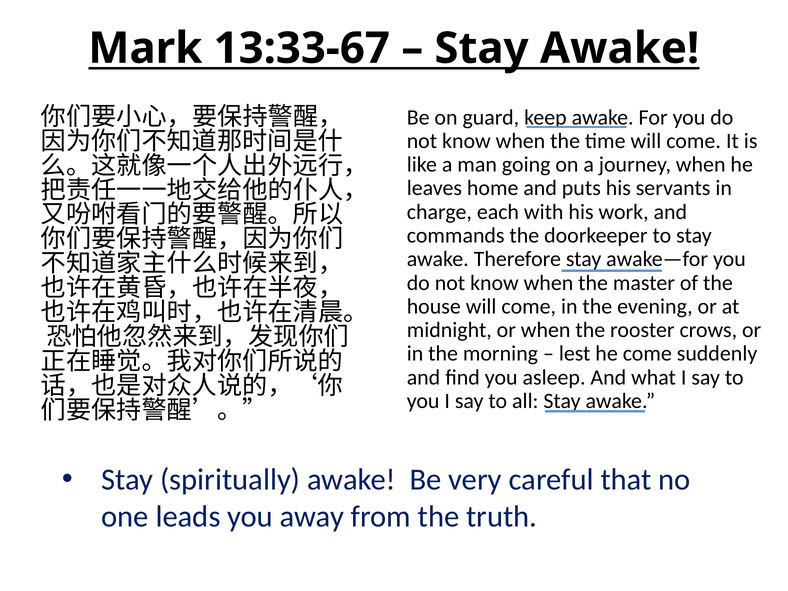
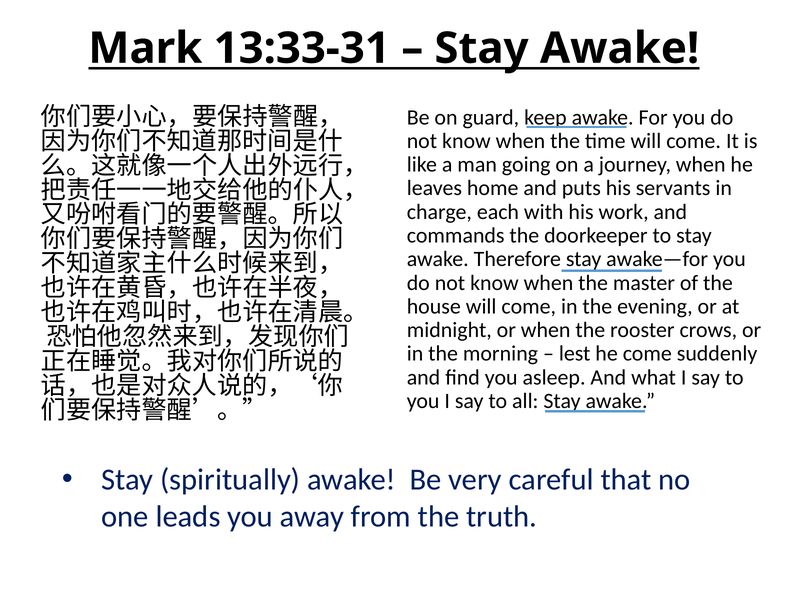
13:33-67: 13:33-67 -> 13:33-31
